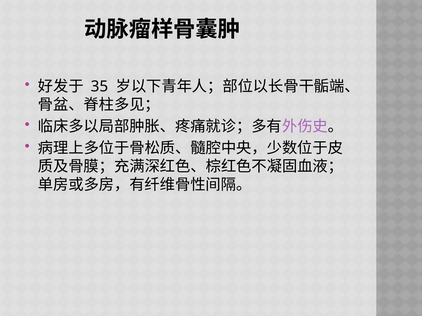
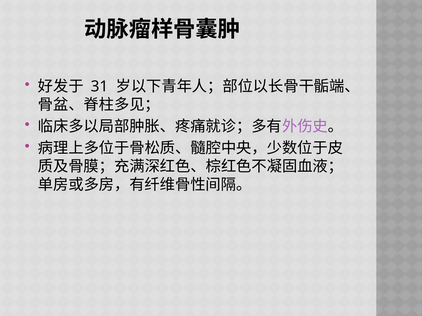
35: 35 -> 31
